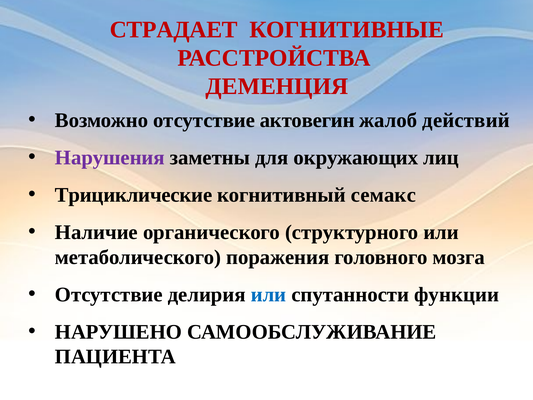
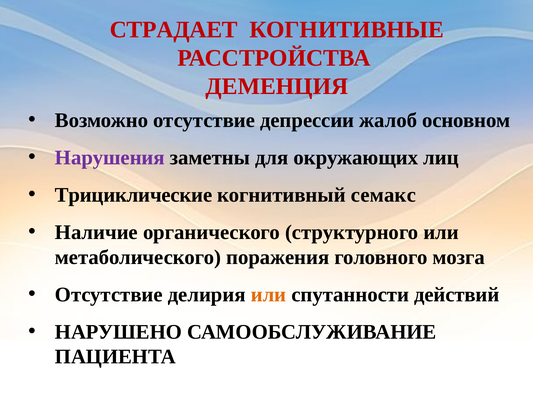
актовегин: актовегин -> депрессии
действий: действий -> основном
или at (269, 294) colour: blue -> orange
функции: функции -> действий
